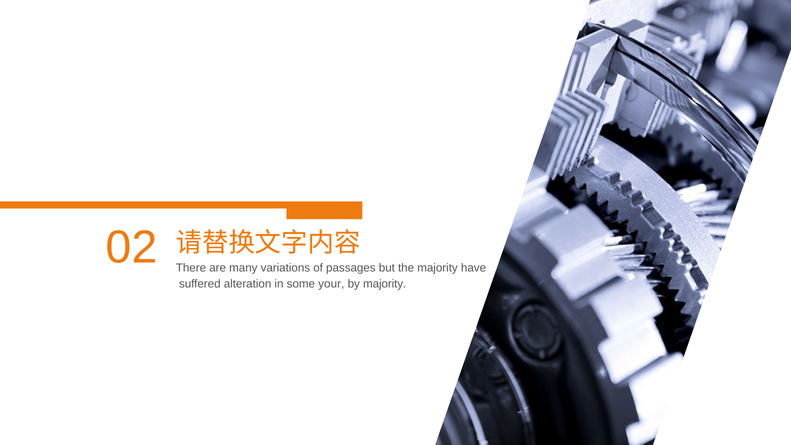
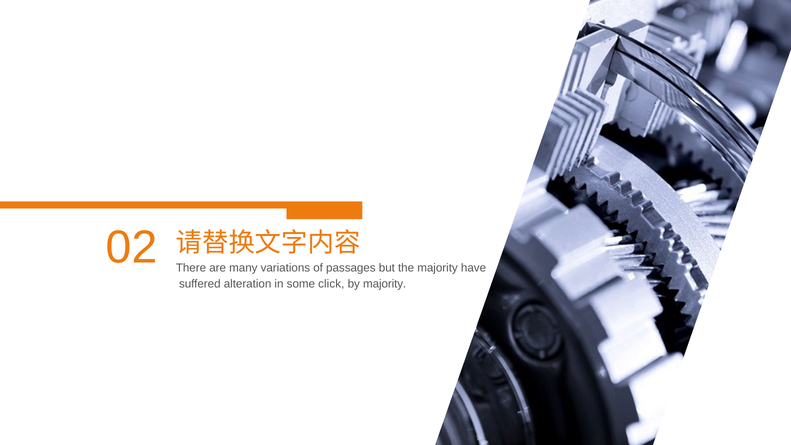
your: your -> click
